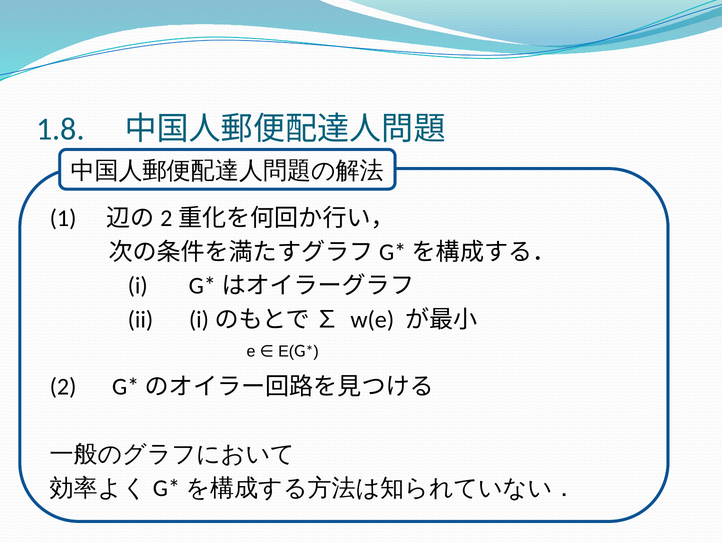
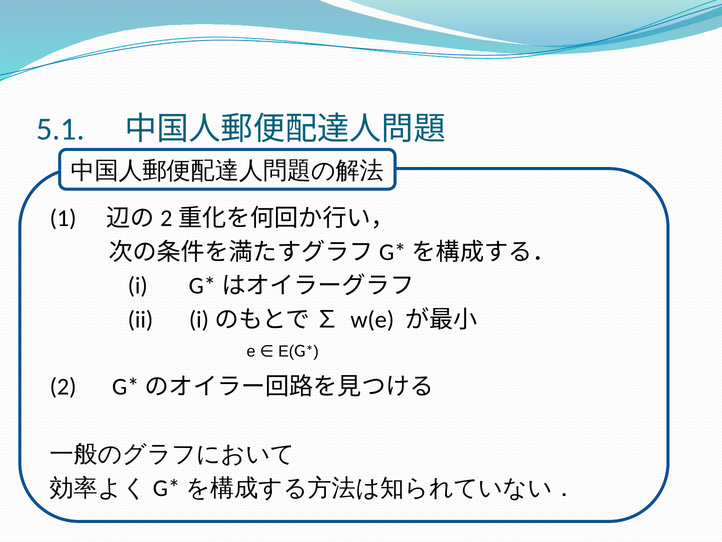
1.8: 1.8 -> 5.1
